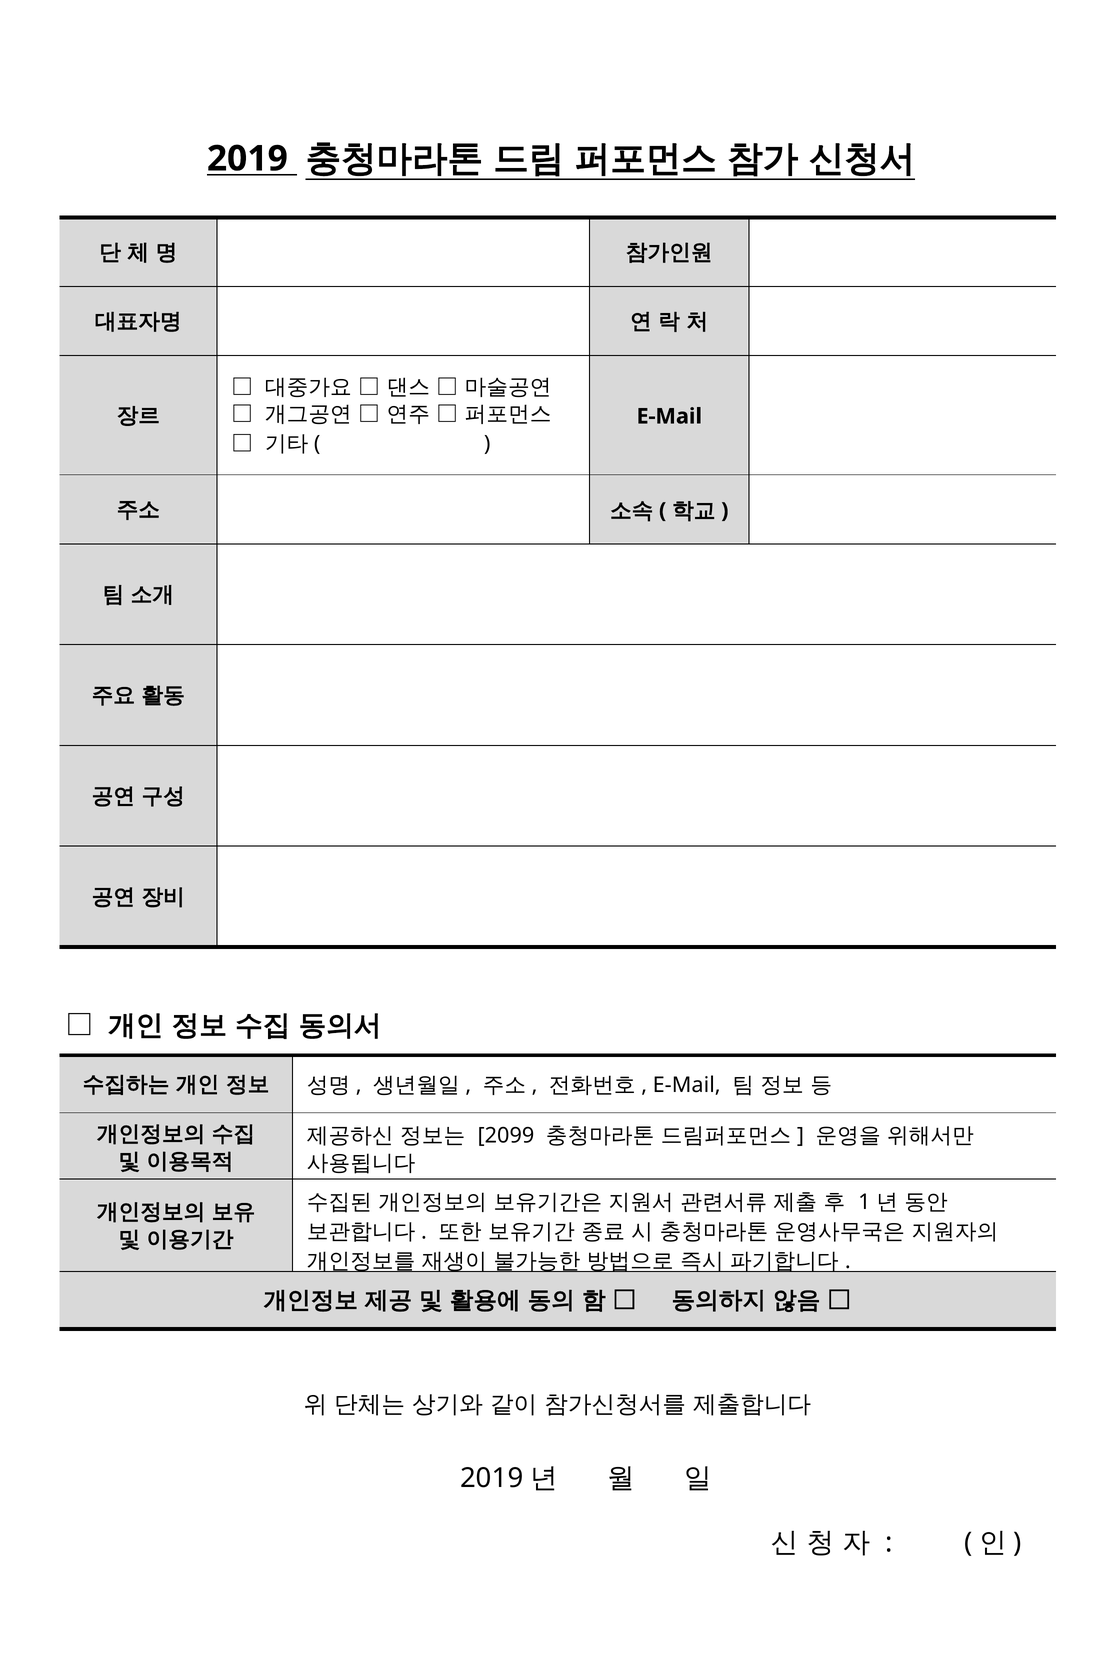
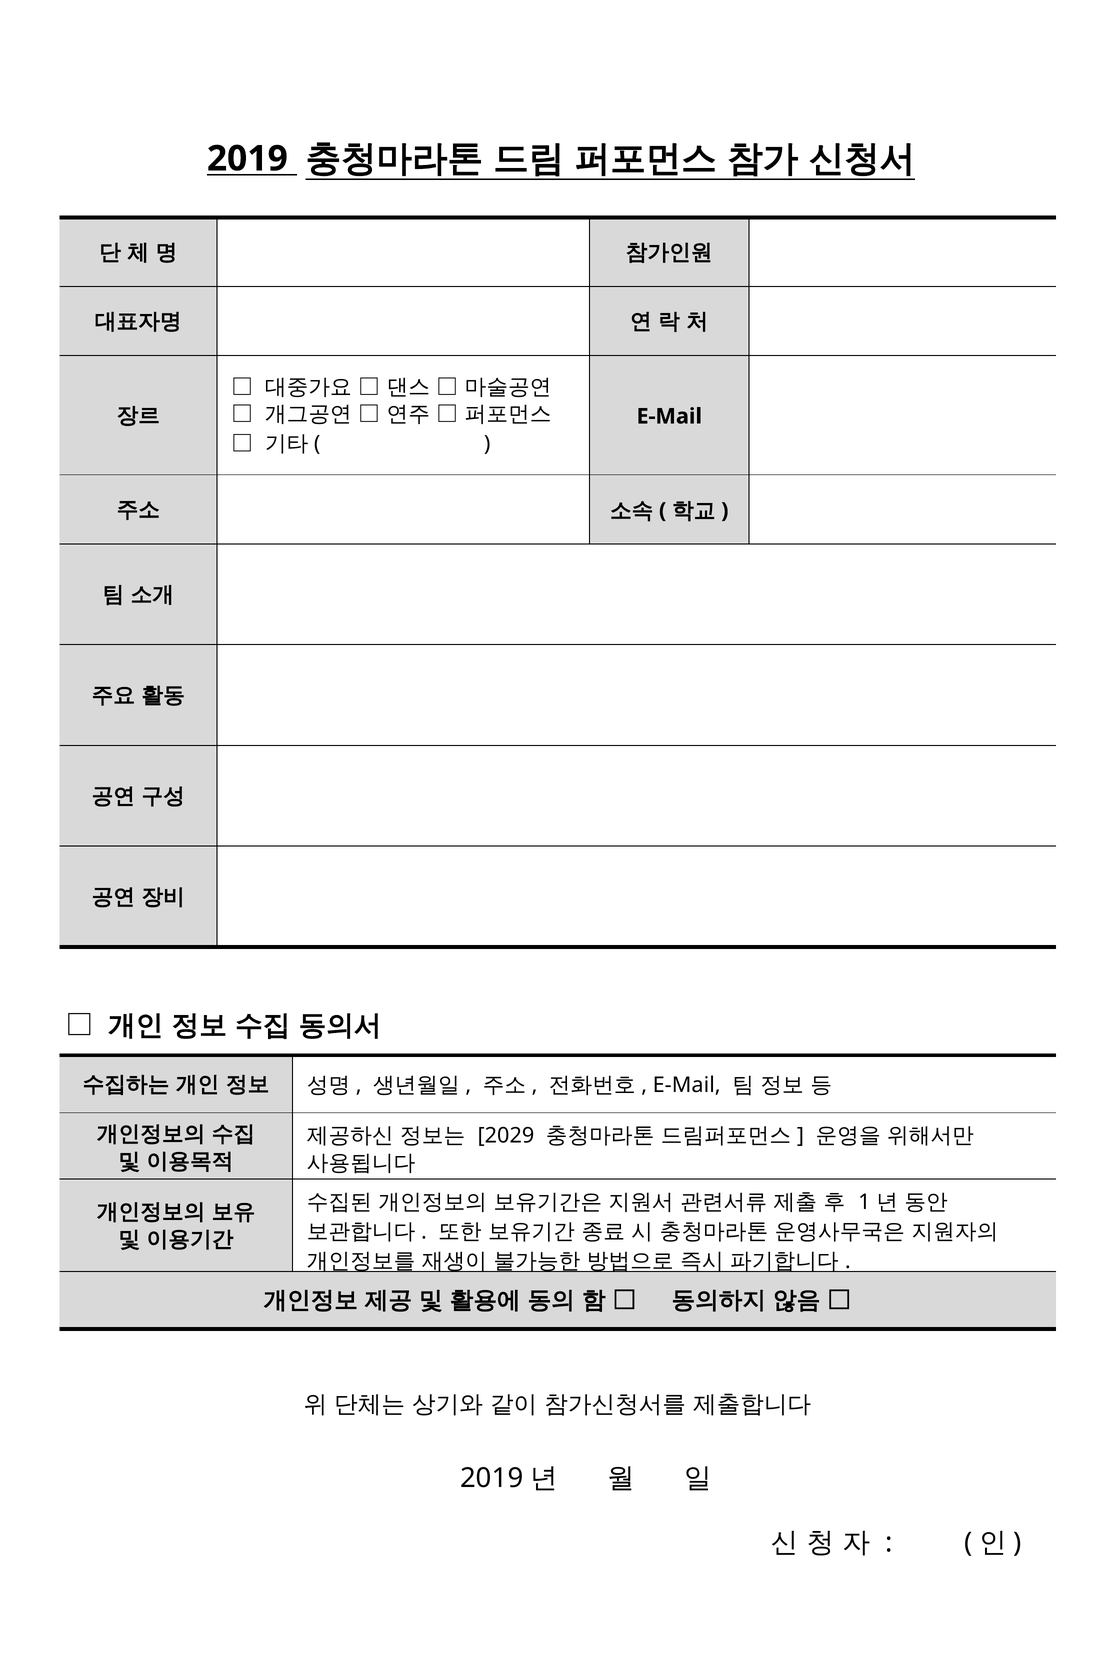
2099: 2099 -> 2029
